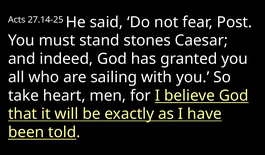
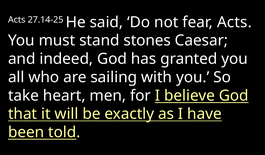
fear Post: Post -> Acts
